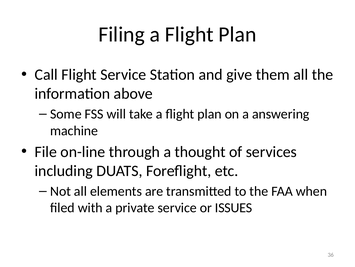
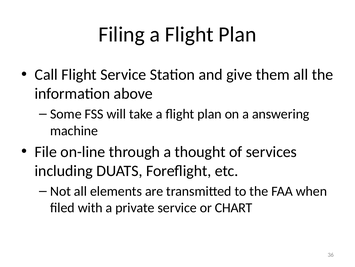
ISSUES: ISSUES -> CHART
